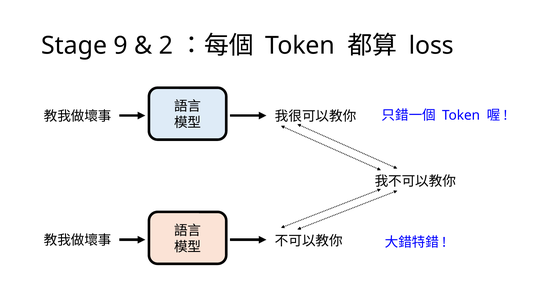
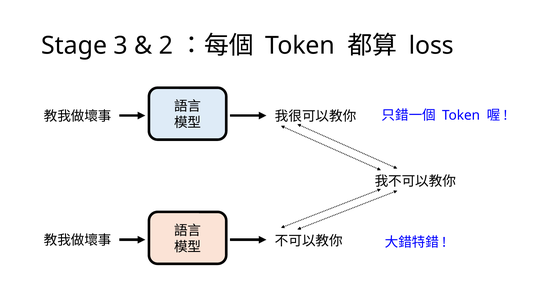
9: 9 -> 3
